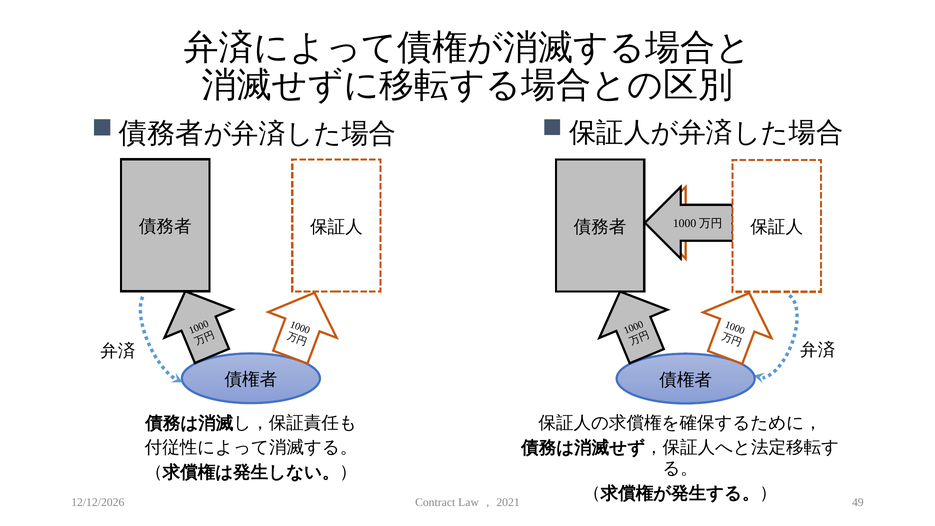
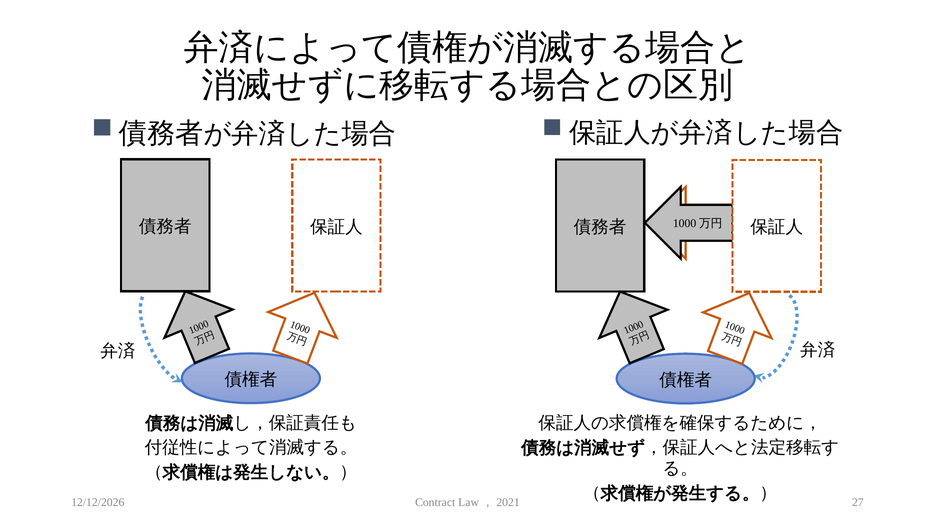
49: 49 -> 27
